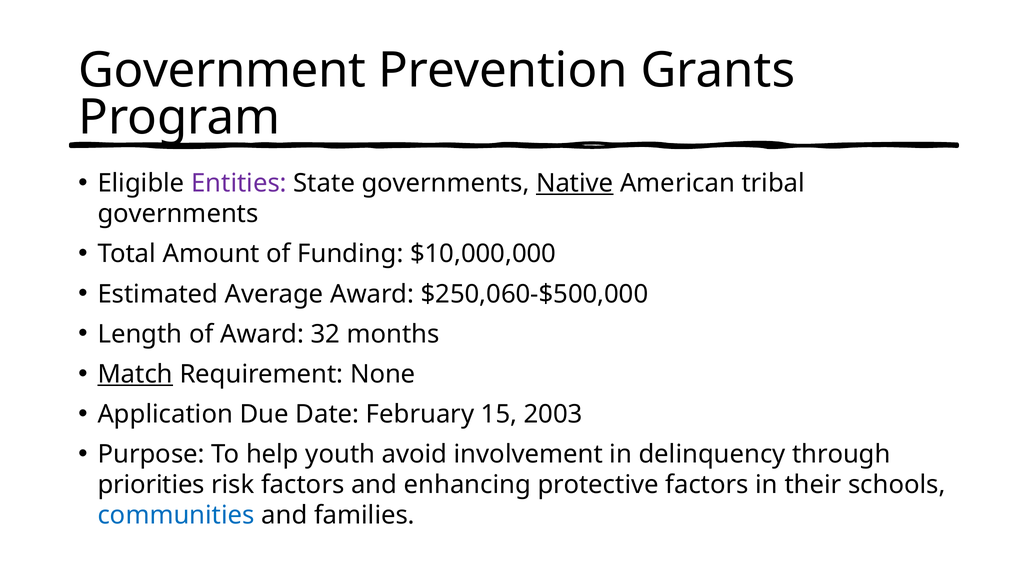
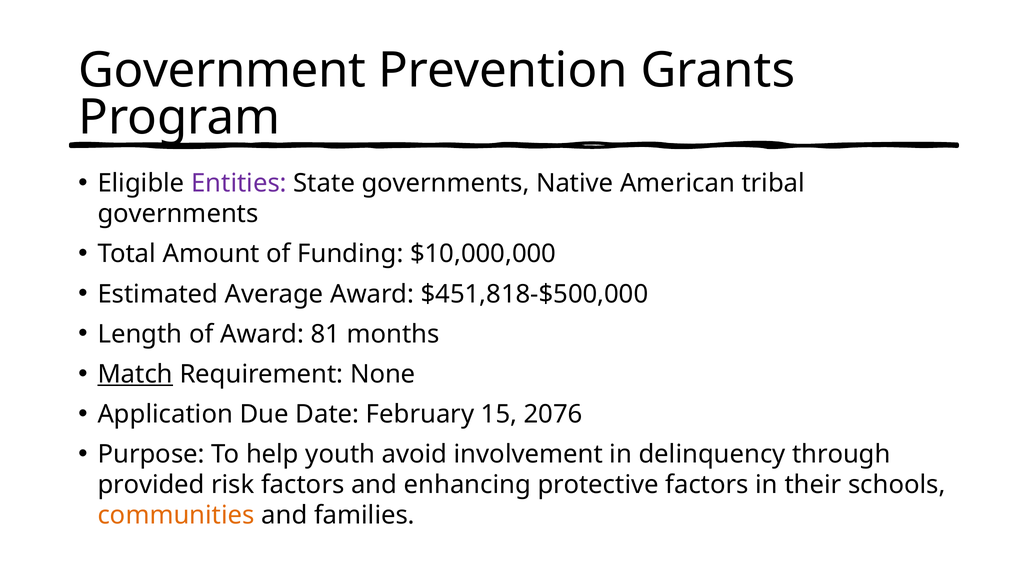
Native underline: present -> none
$250,060-$500,000: $250,060-$500,000 -> $451,818-$500,000
32: 32 -> 81
2003: 2003 -> 2076
priorities: priorities -> provided
communities colour: blue -> orange
